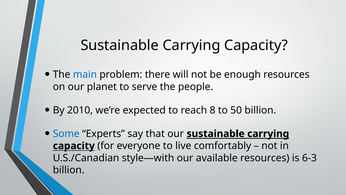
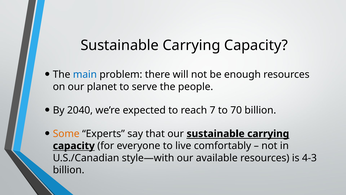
2010: 2010 -> 2040
8: 8 -> 7
50: 50 -> 70
Some colour: blue -> orange
6-3: 6-3 -> 4-3
